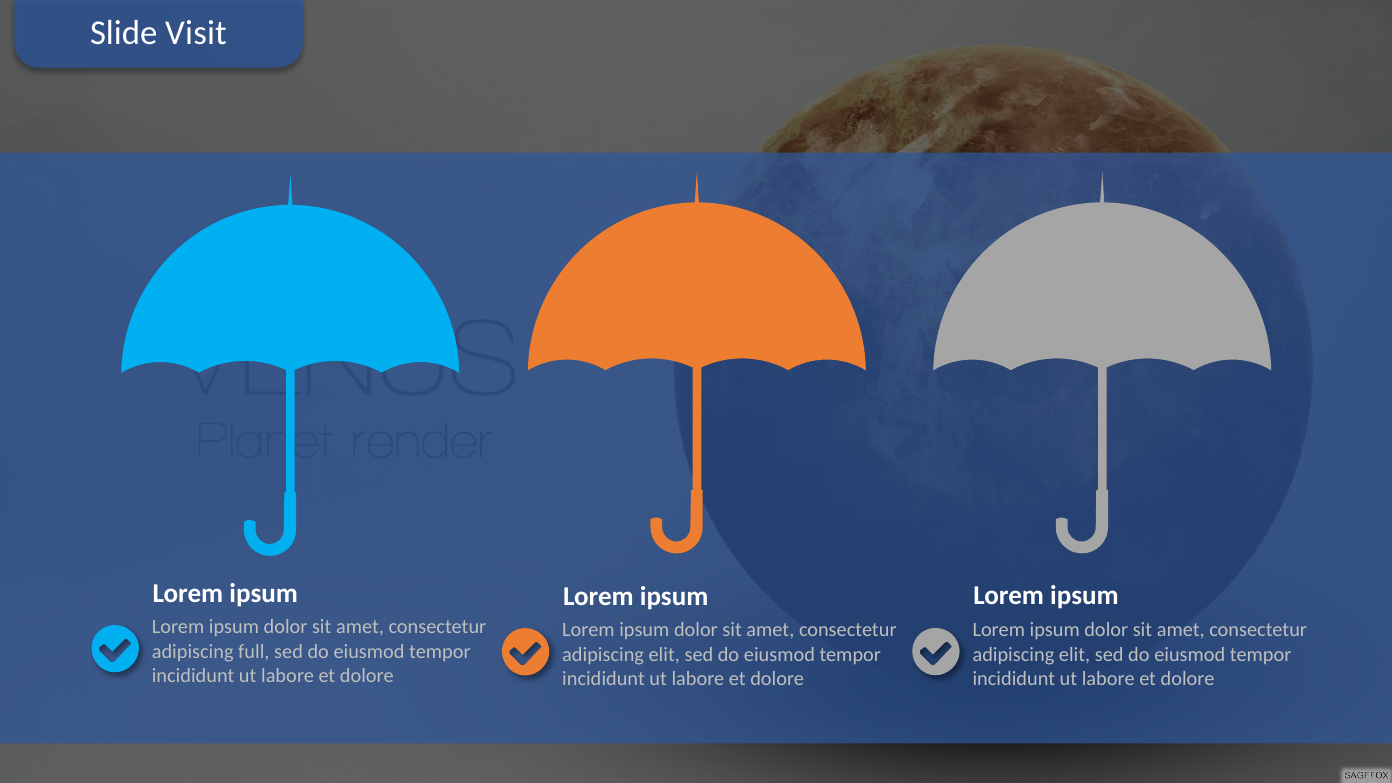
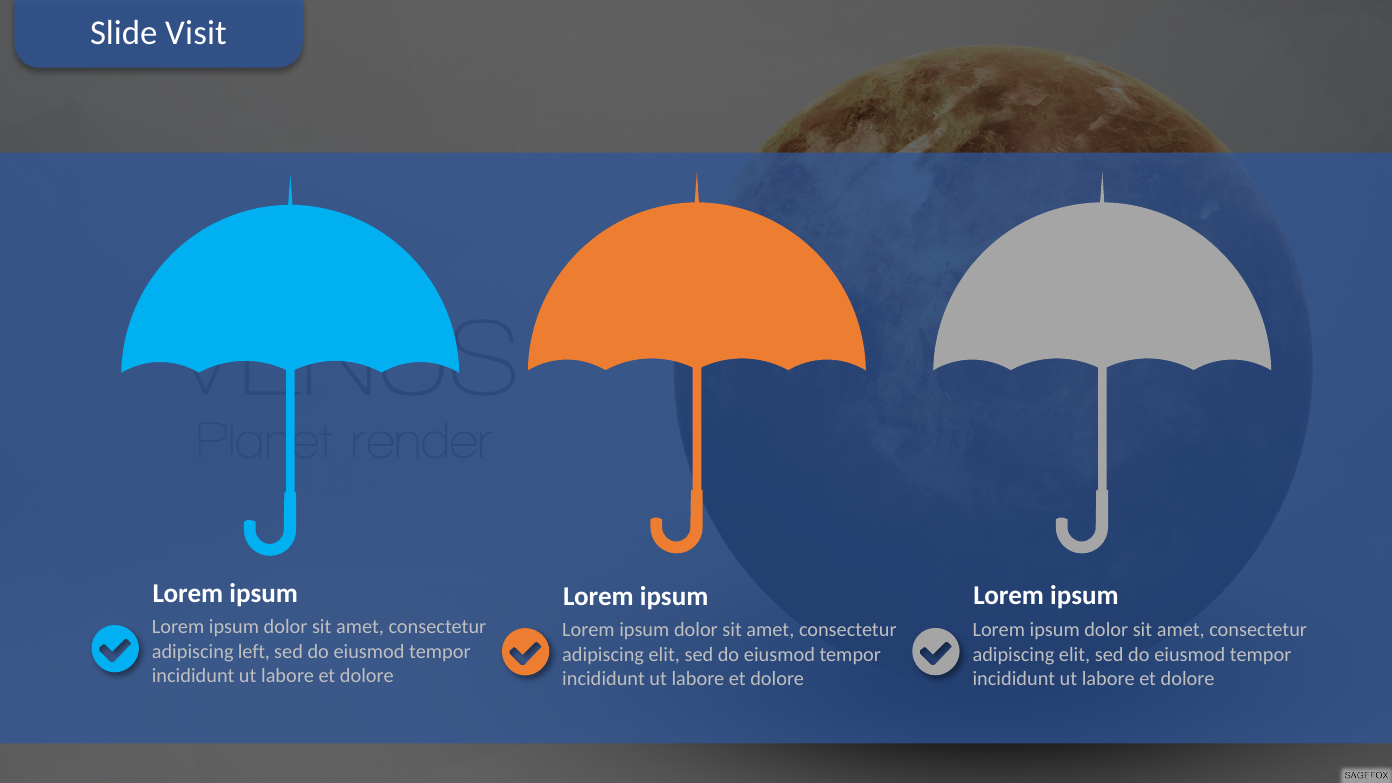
full: full -> left
